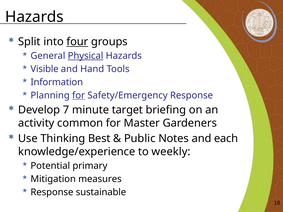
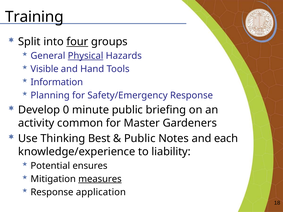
Hazards at (34, 17): Hazards -> Training
for at (79, 95) underline: present -> none
7: 7 -> 0
minute target: target -> public
weekly: weekly -> liability
primary: primary -> ensures
measures underline: none -> present
sustainable: sustainable -> application
